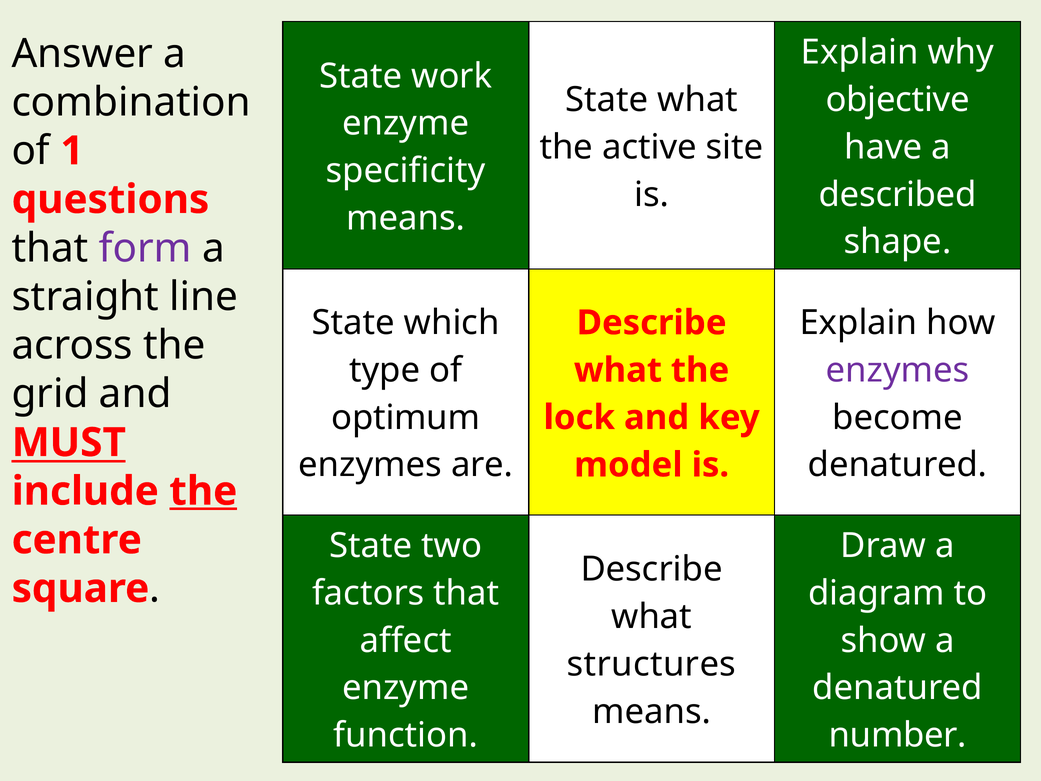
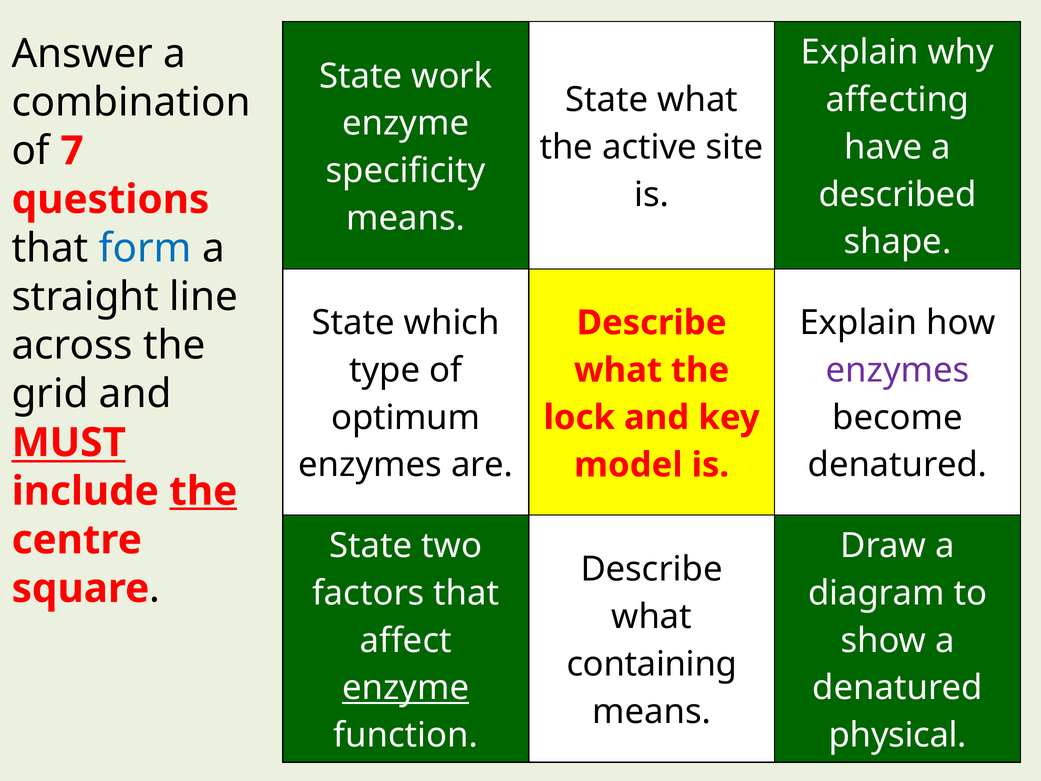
objective: objective -> affecting
1: 1 -> 7
form colour: purple -> blue
structures: structures -> containing
enzyme at (406, 688) underline: none -> present
number: number -> physical
